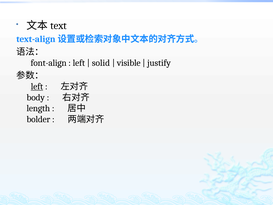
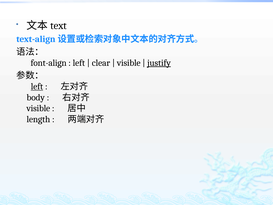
solid: solid -> clear
justify underline: none -> present
length at (38, 108): length -> visible
bolder: bolder -> length
